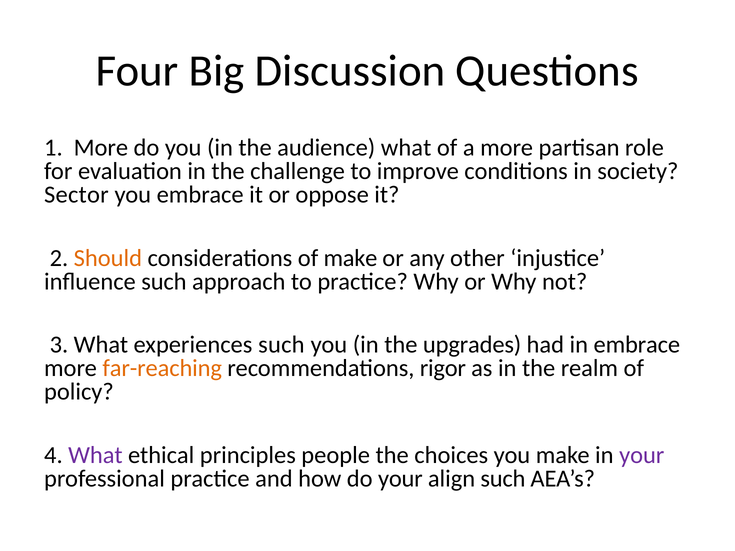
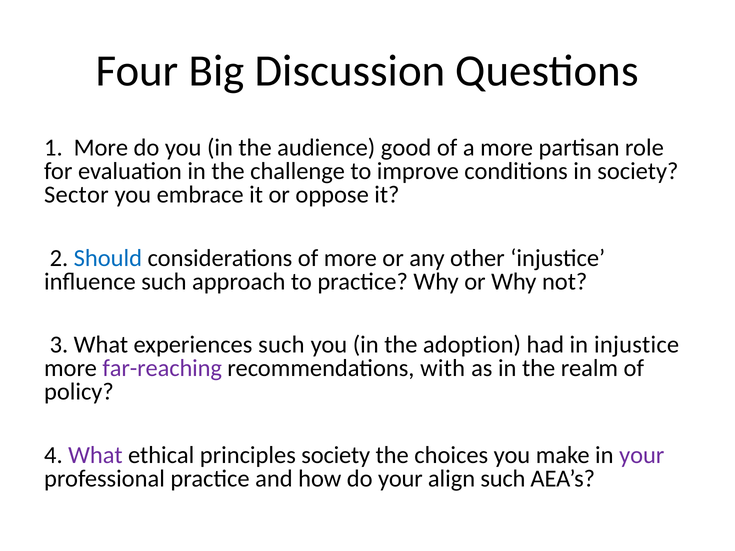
audience what: what -> good
Should colour: orange -> blue
of make: make -> more
upgrades: upgrades -> adoption
in embrace: embrace -> injustice
far-reaching colour: orange -> purple
rigor: rigor -> with
principles people: people -> society
